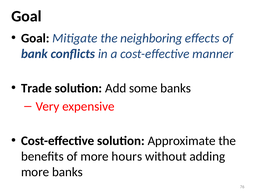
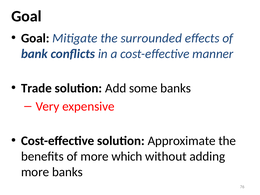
neighboring: neighboring -> surrounded
hours: hours -> which
